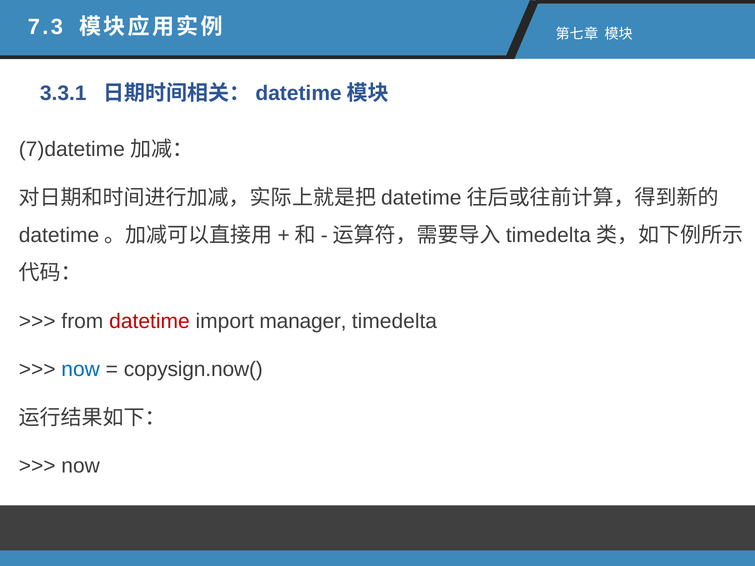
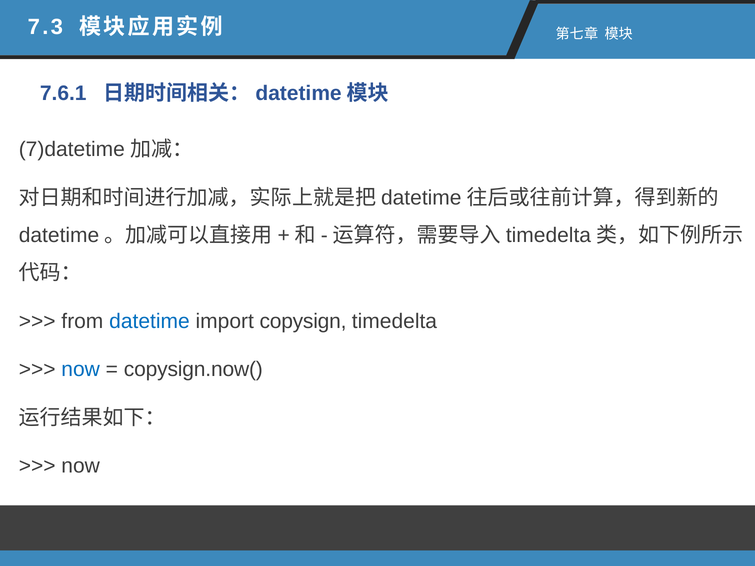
3.3.1: 3.3.1 -> 7.6.1
datetime colour: red -> blue
manager: manager -> copysign
